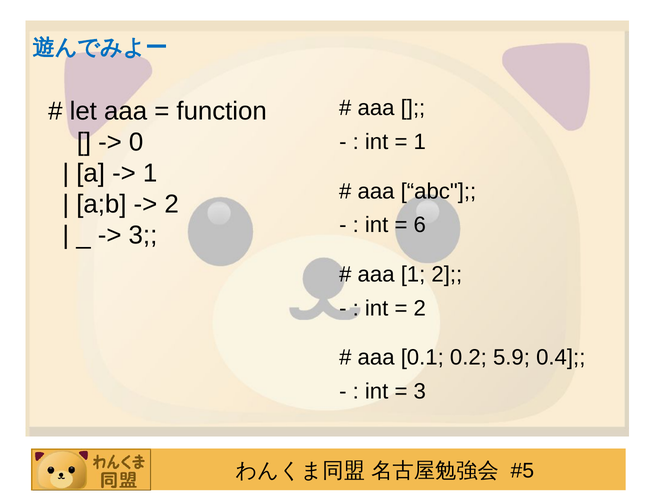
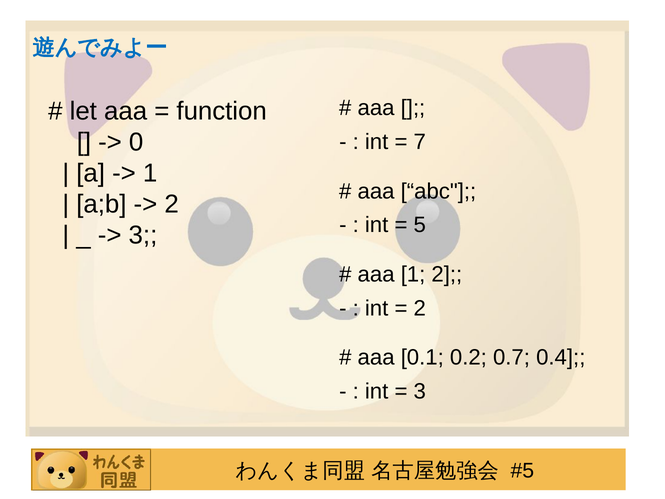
1 at (420, 142): 1 -> 7
6: 6 -> 5
5.9: 5.9 -> 0.7
